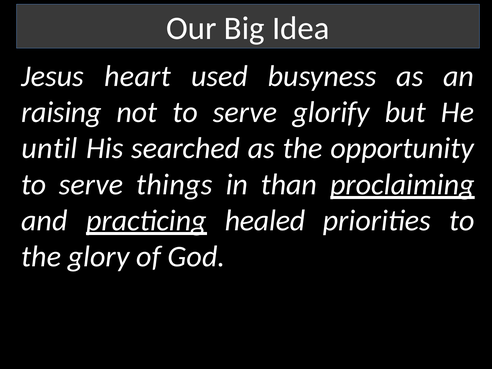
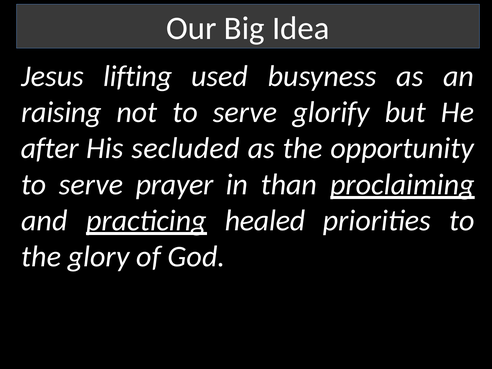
heart: heart -> lifting
until: until -> after
searched: searched -> secluded
things: things -> prayer
